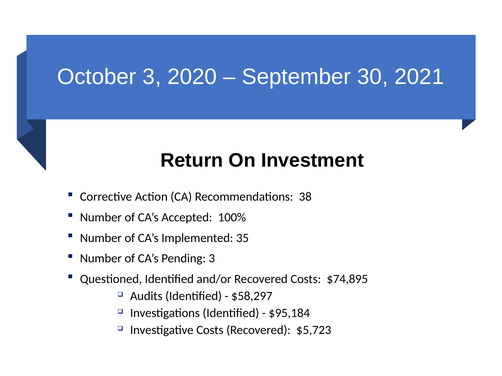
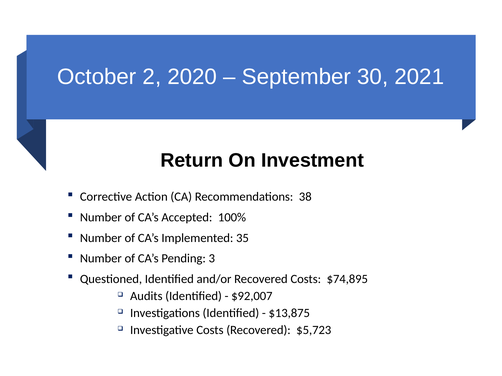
October 3: 3 -> 2
$58,297: $58,297 -> $92,007
$95,184: $95,184 -> $13,875
